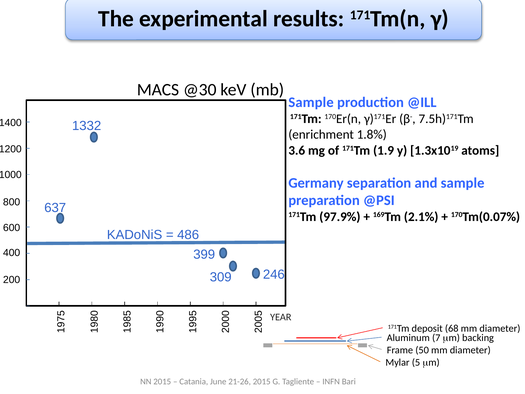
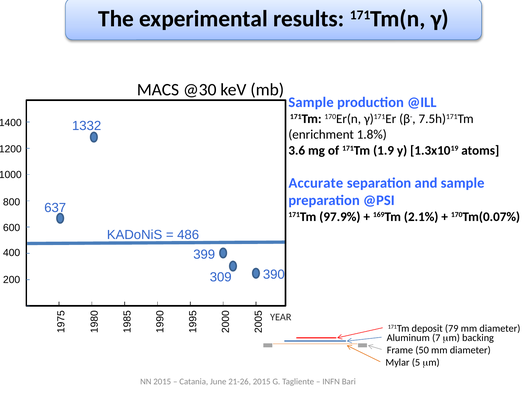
Germany: Germany -> Accurate
246: 246 -> 390
68: 68 -> 79
